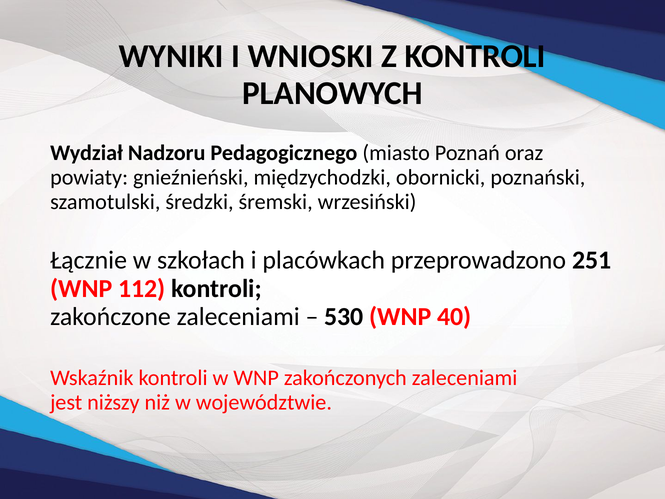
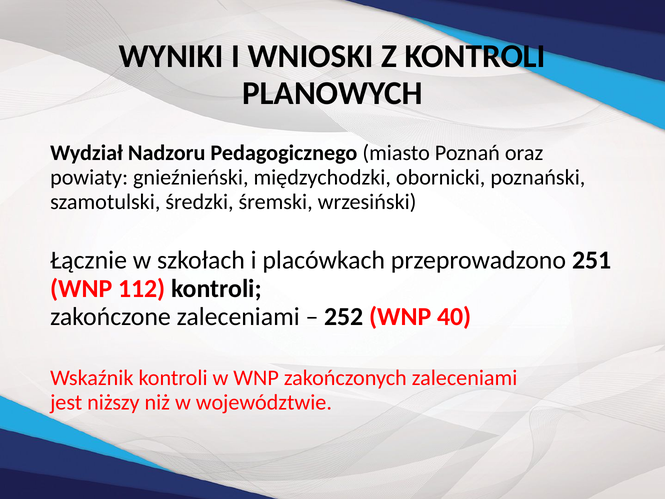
530: 530 -> 252
